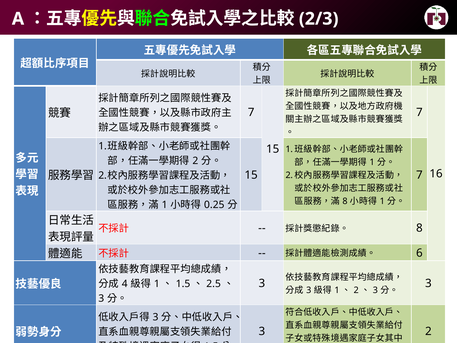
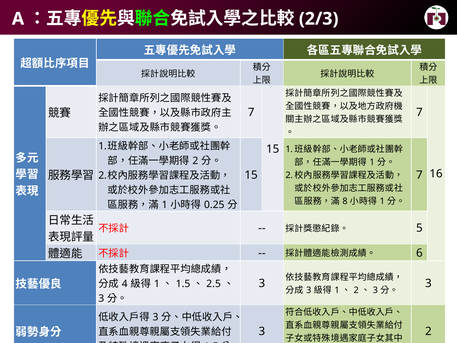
8 at (419, 228): 8 -> 5
